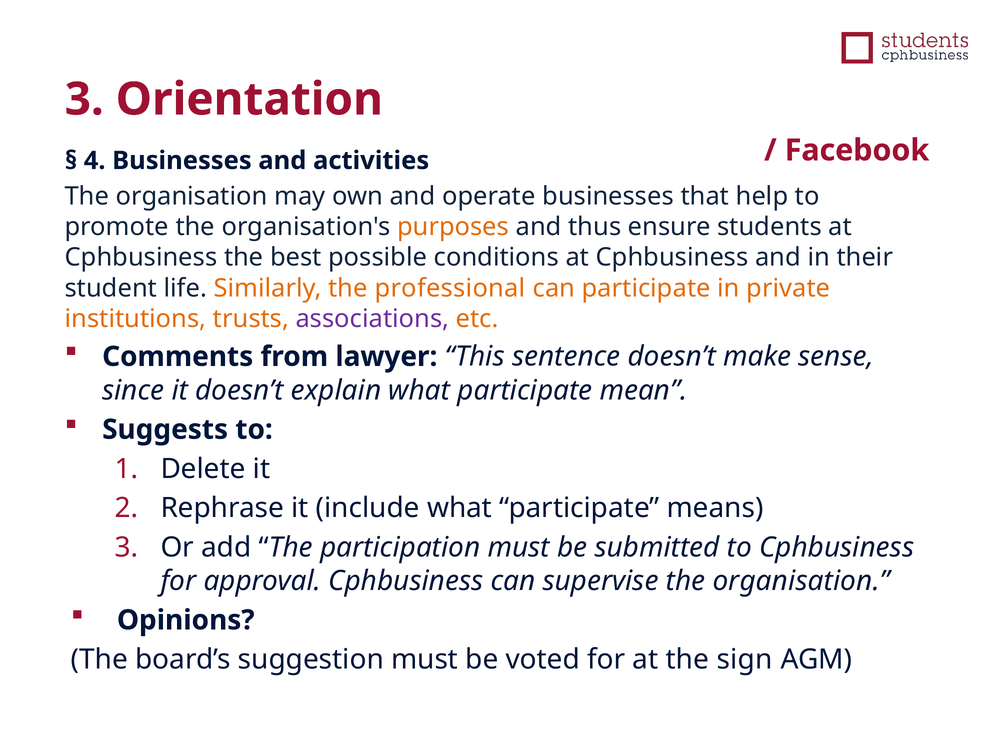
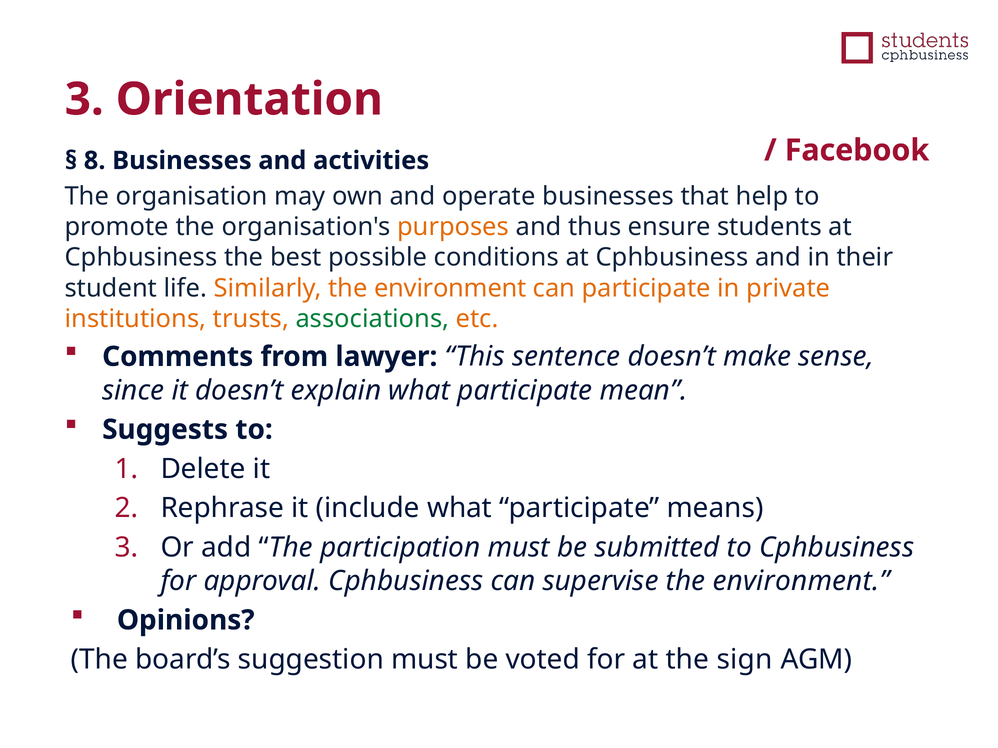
4: 4 -> 8
Similarly the professional: professional -> environment
associations colour: purple -> green
supervise the organisation: organisation -> environment
